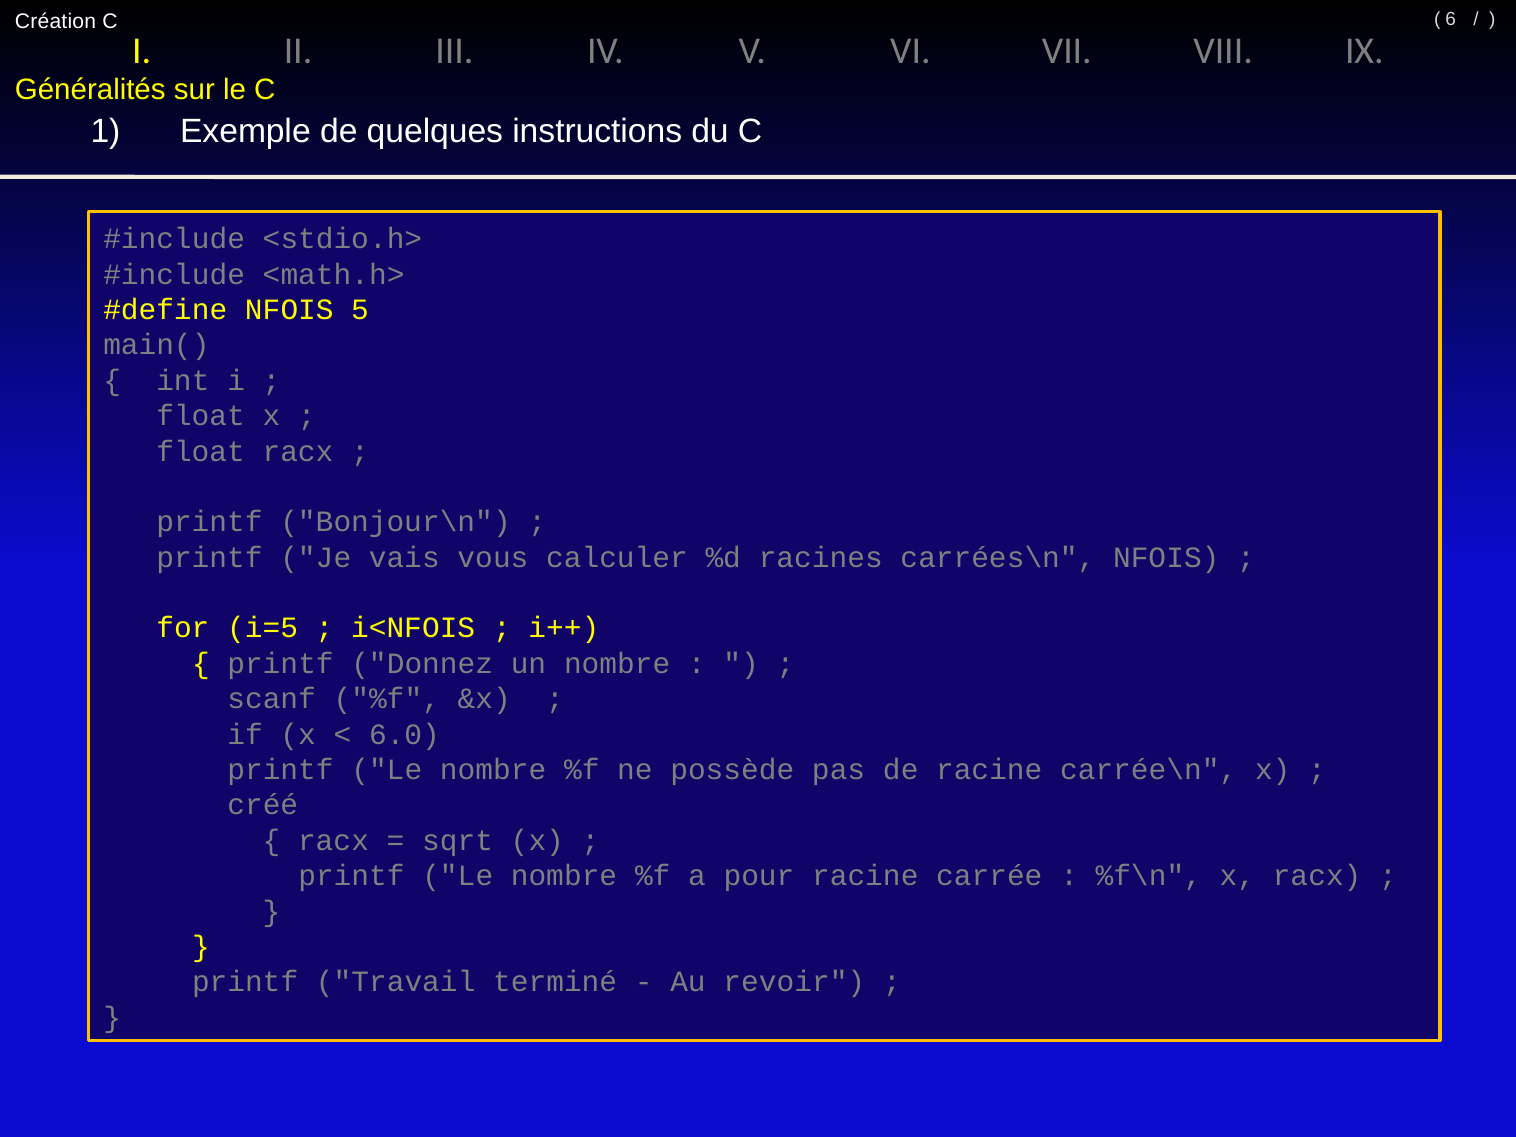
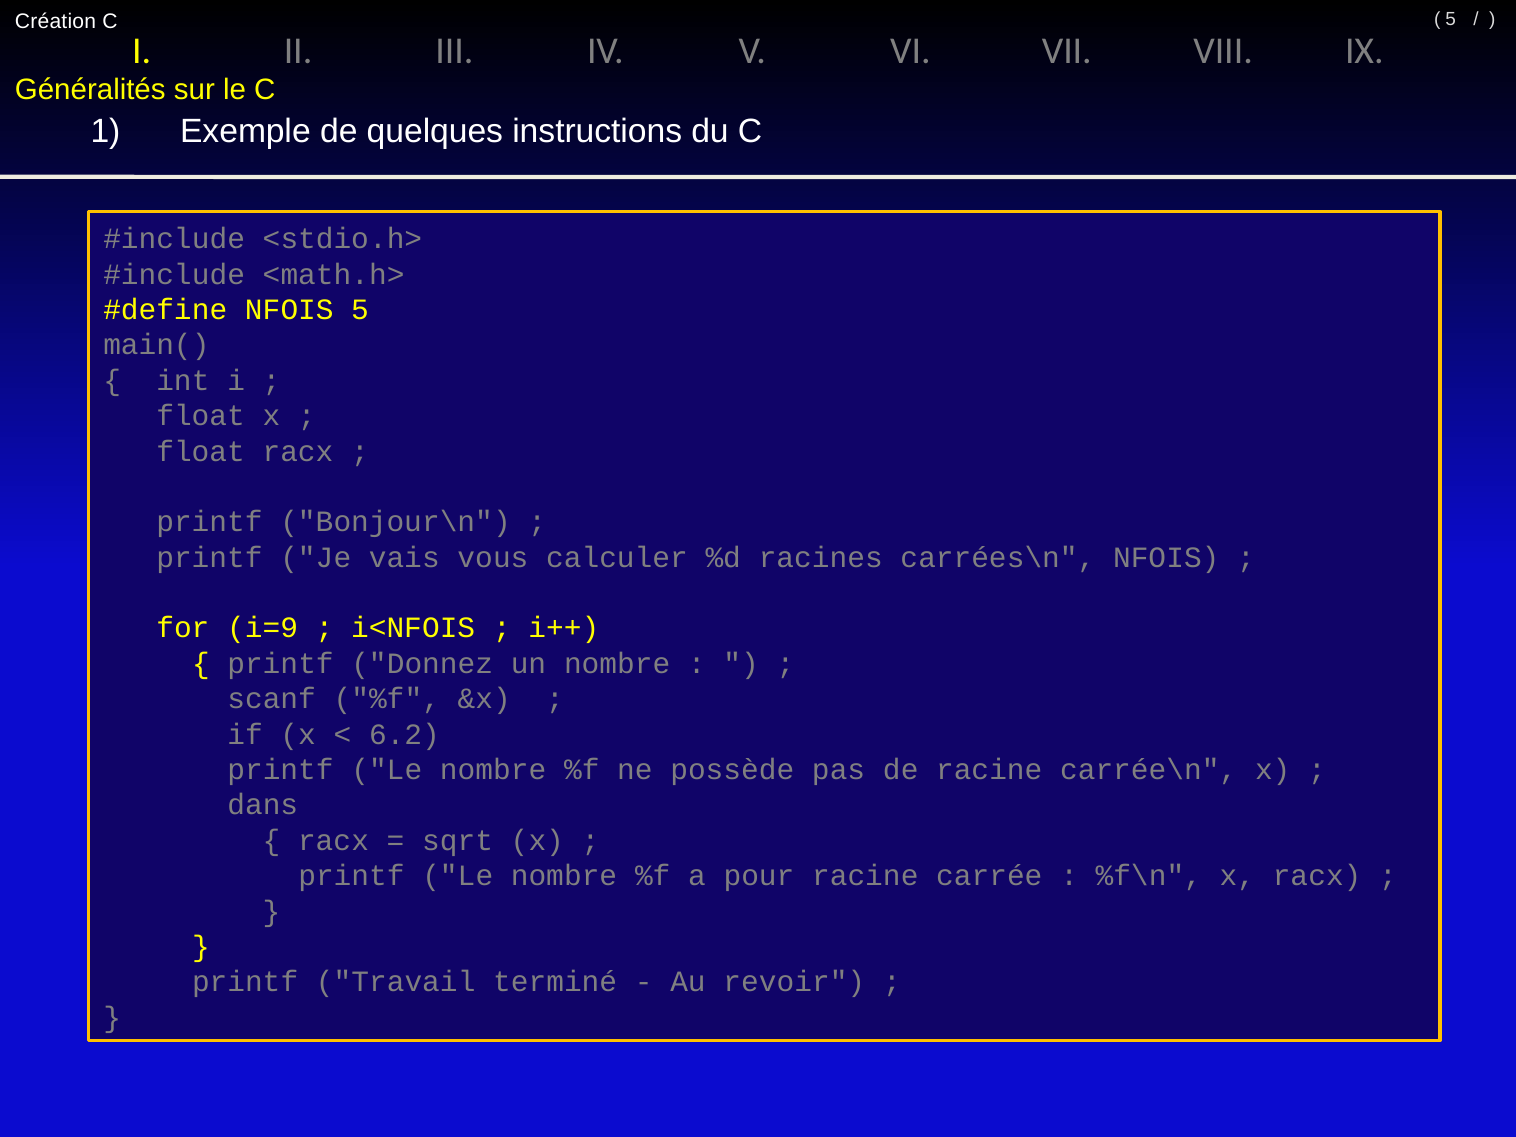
6 at (1451, 19): 6 -> 5
i=5: i=5 -> i=9
6.0: 6.0 -> 6.2
créé: créé -> dans
